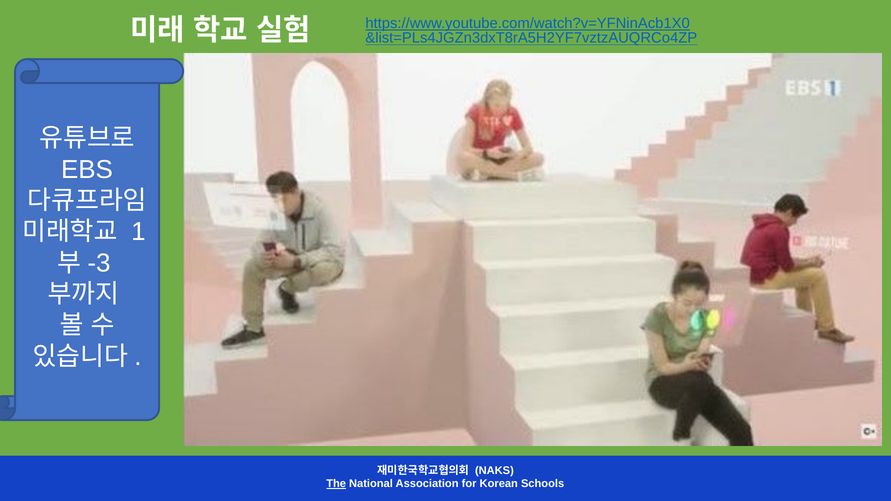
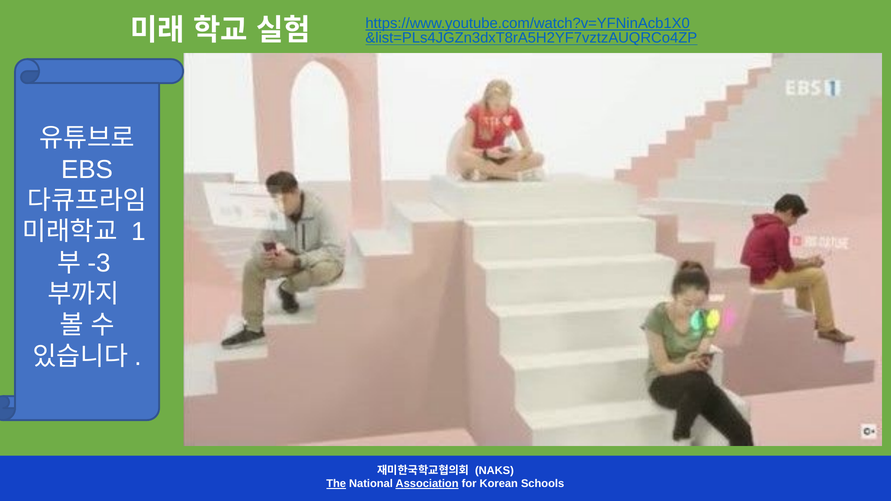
Association underline: none -> present
